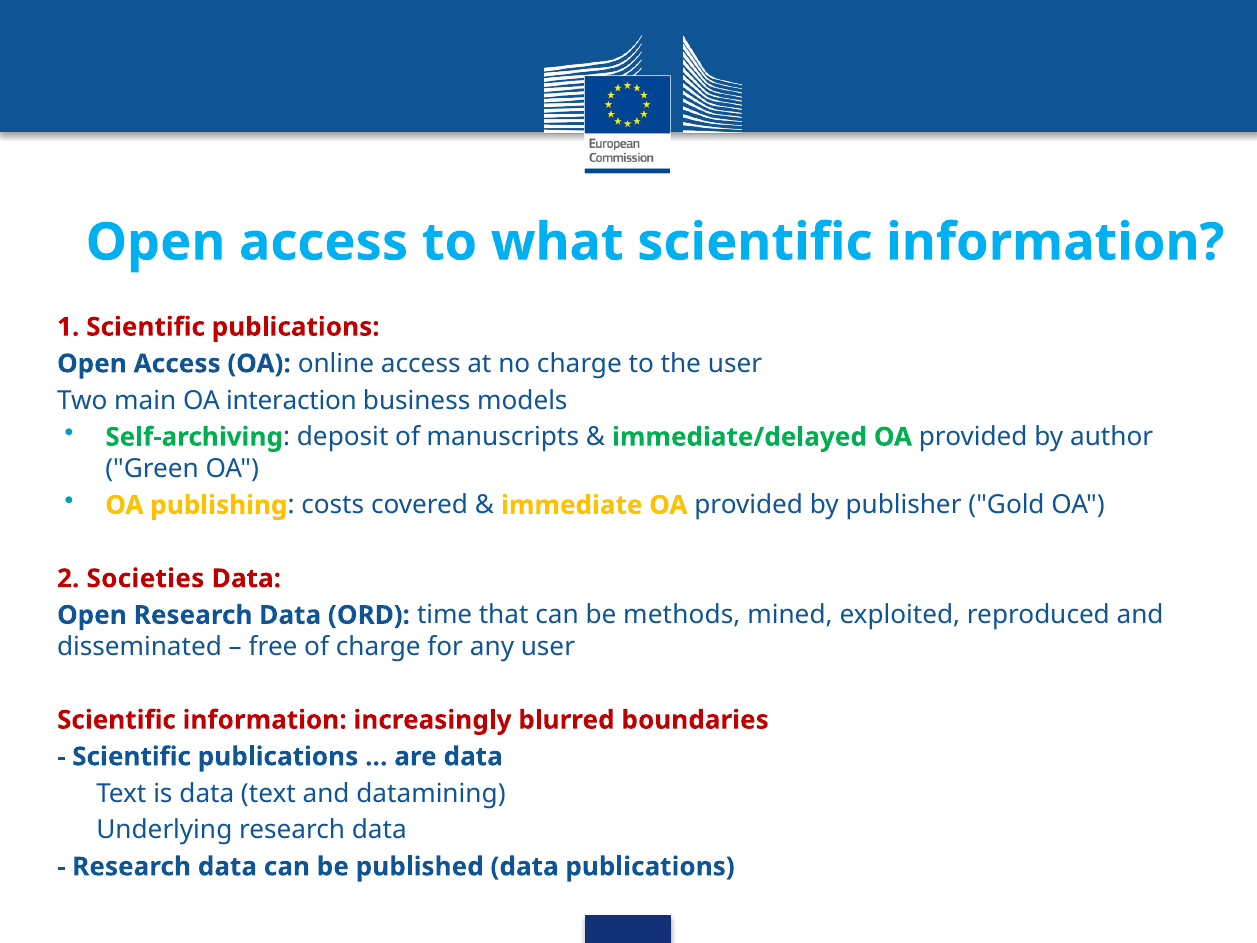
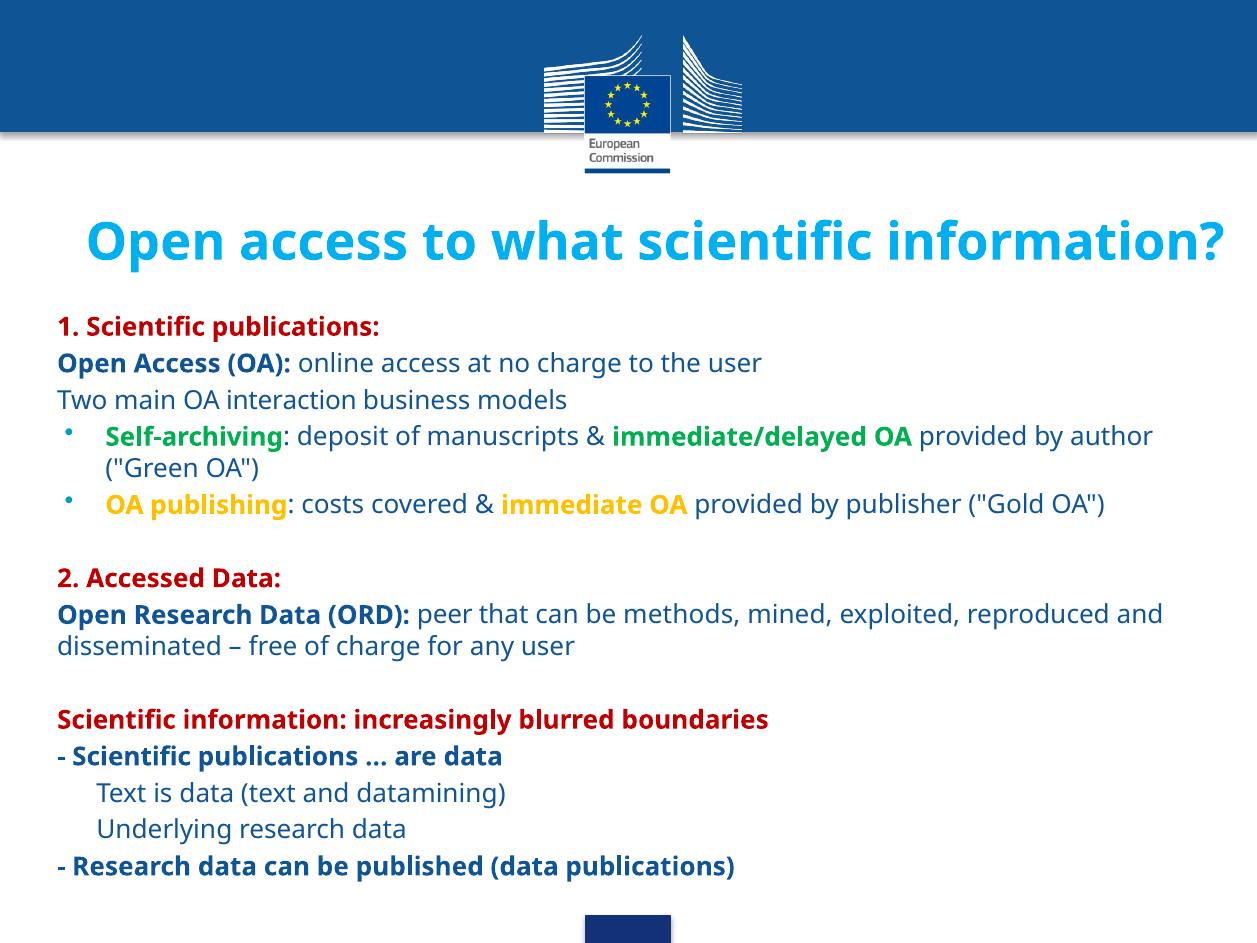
Societies: Societies -> Accessed
time: time -> peer
